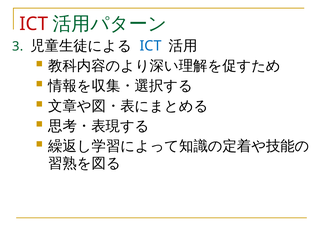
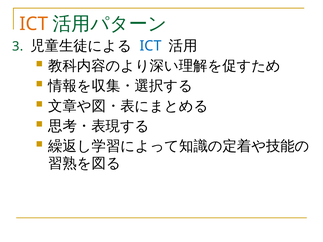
ICT at (34, 24) colour: red -> orange
